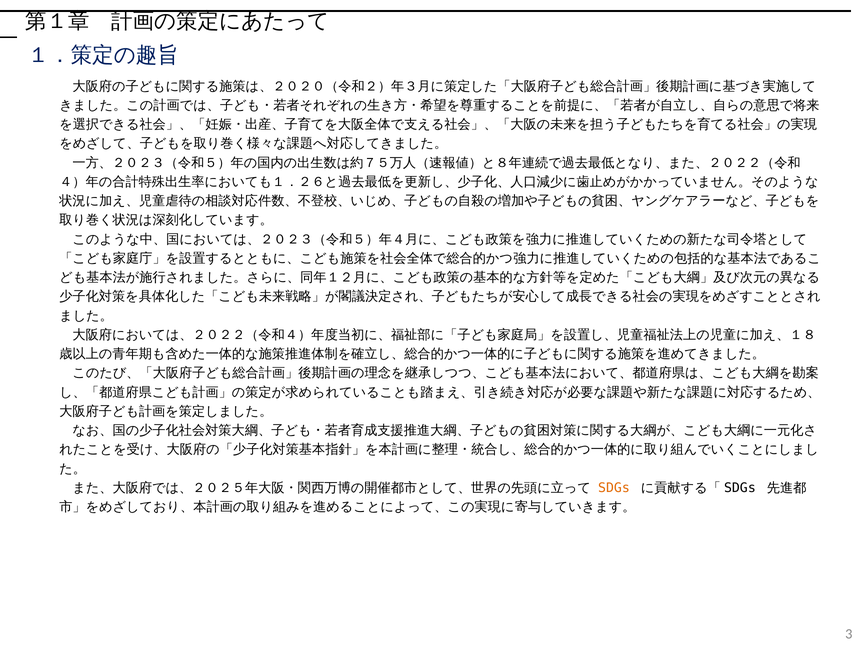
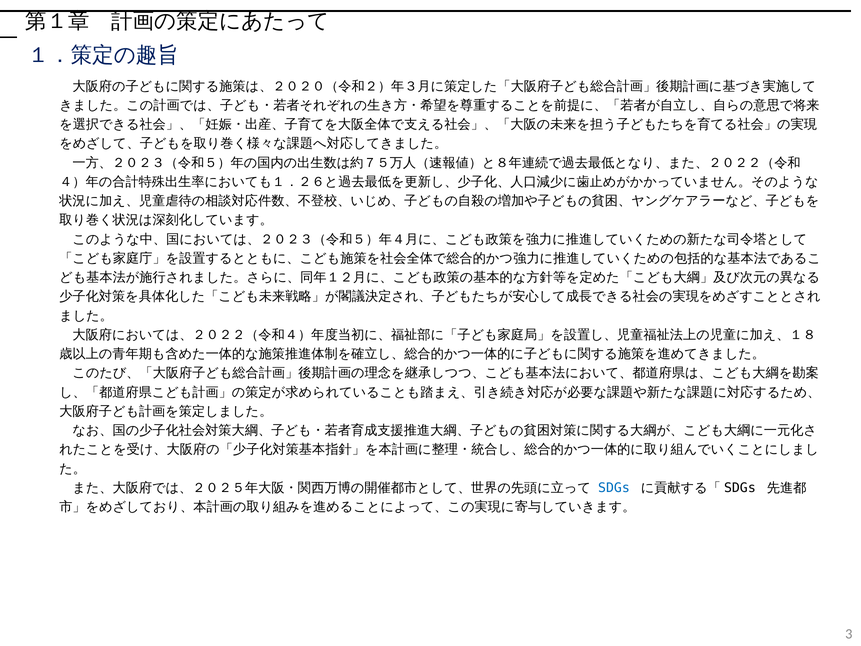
SDGs colour: orange -> blue
